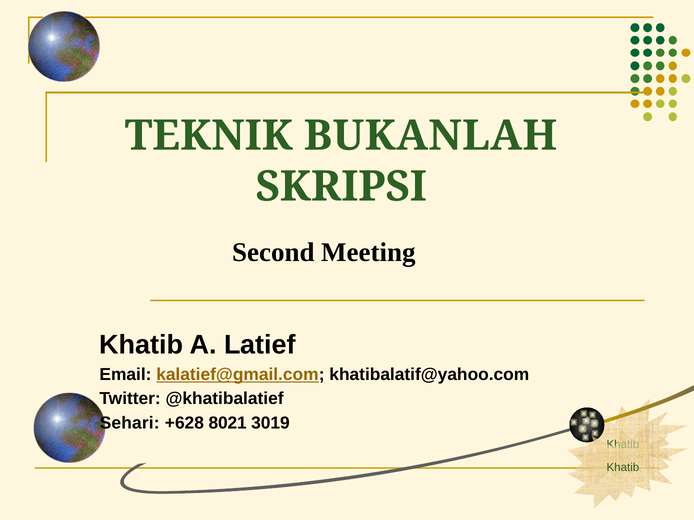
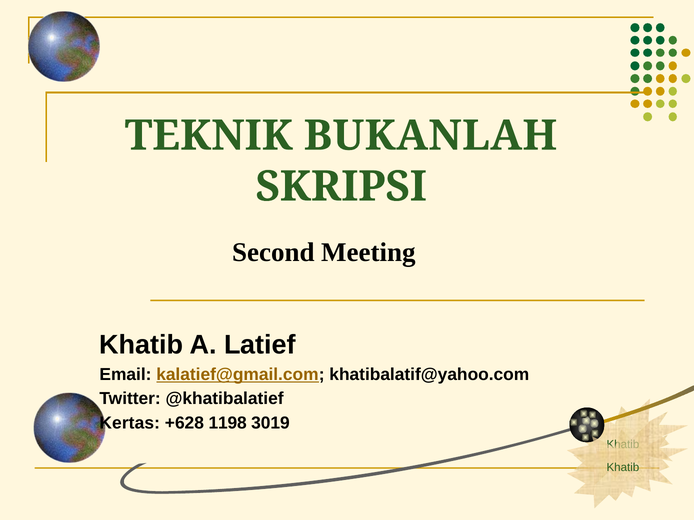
Sehari: Sehari -> Kertas
8021: 8021 -> 1198
